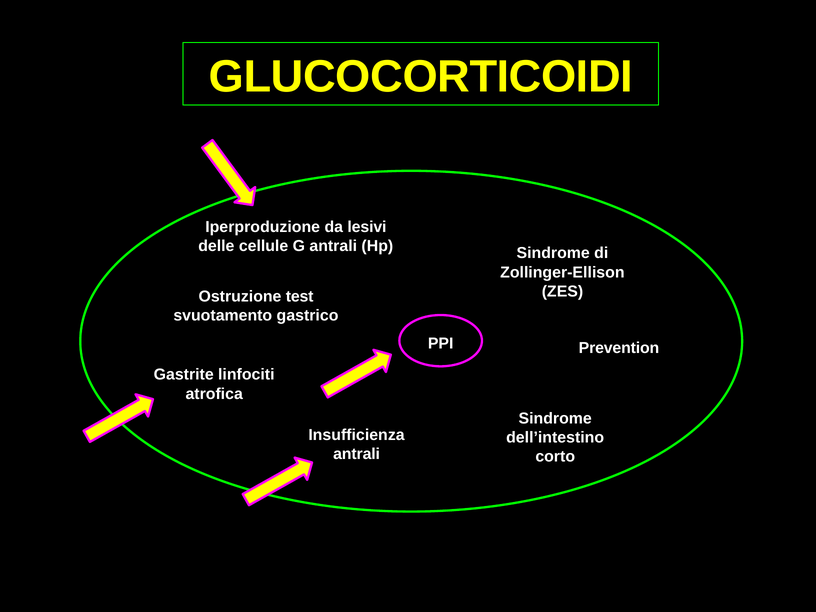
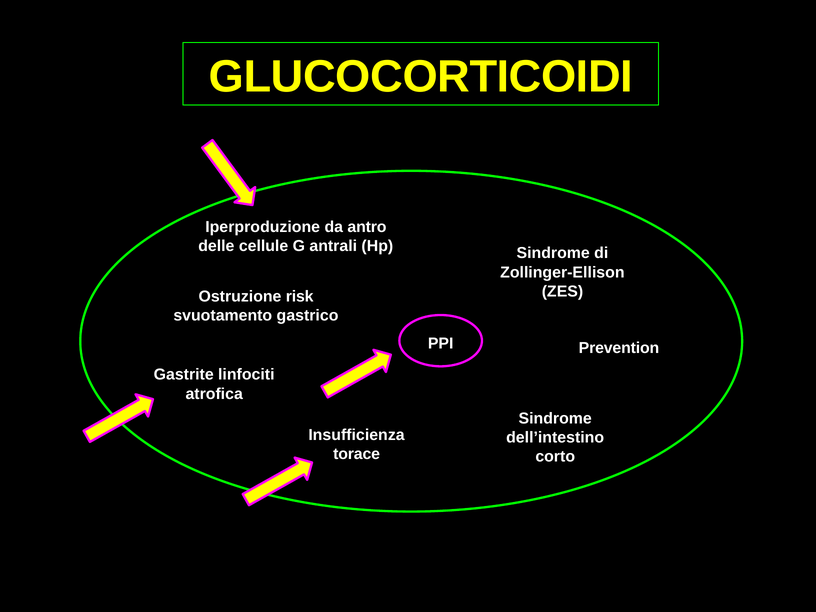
lesivi: lesivi -> antro
test: test -> risk
antrali at (357, 454): antrali -> torace
